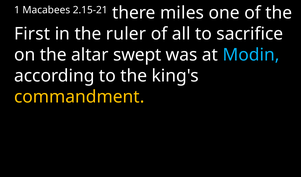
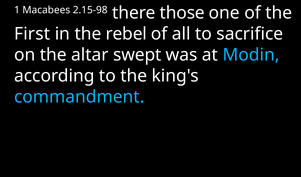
2.15-21: 2.15-21 -> 2.15-98
miles: miles -> those
ruler: ruler -> rebel
commandment colour: yellow -> light blue
